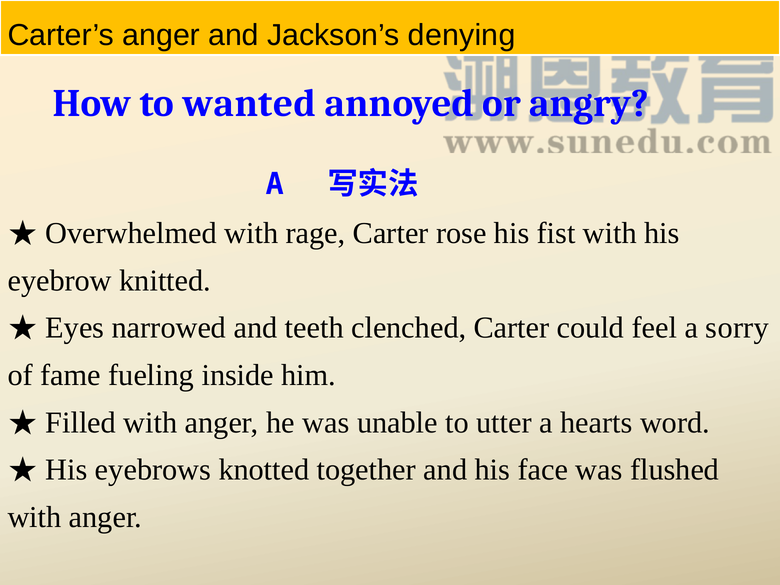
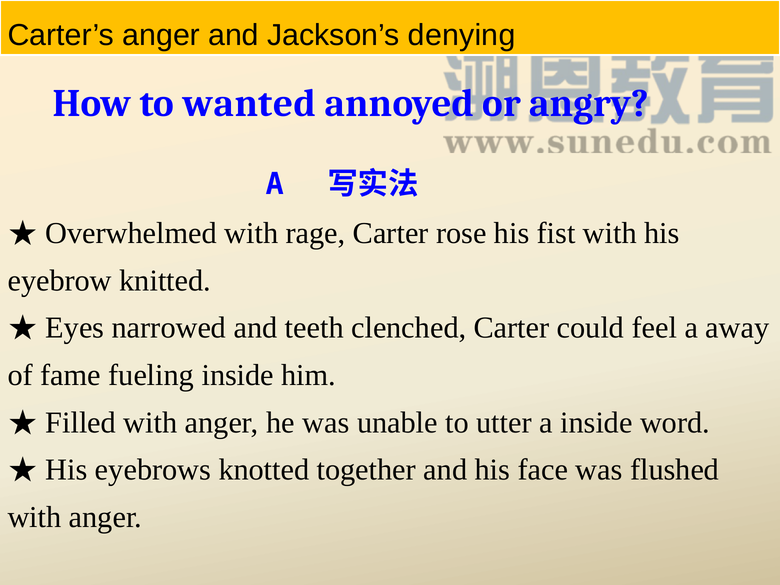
sorry: sorry -> away
a hearts: hearts -> inside
